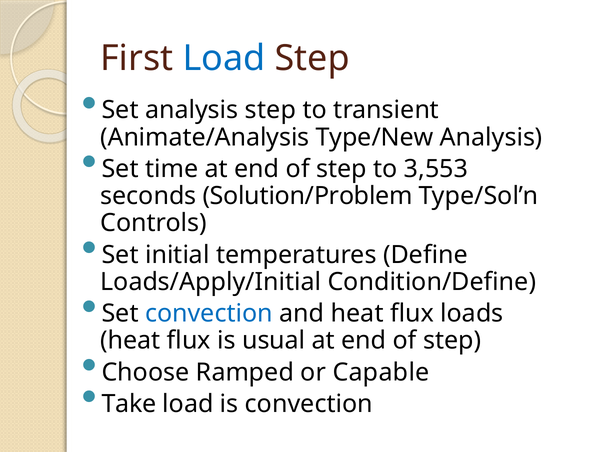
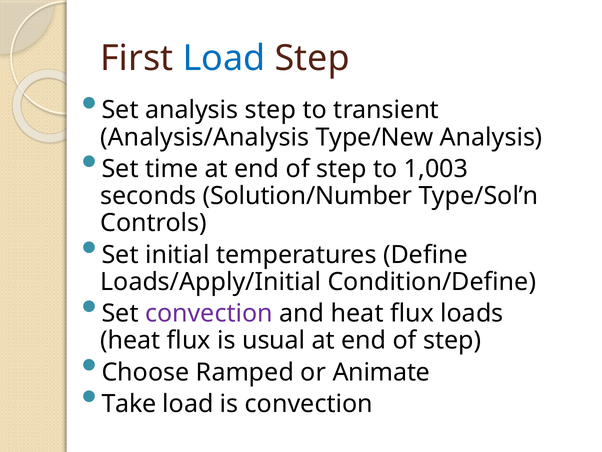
Animate/Analysis: Animate/Analysis -> Analysis/Analysis
3,553: 3,553 -> 1,003
Solution/Problem: Solution/Problem -> Solution/Number
convection at (209, 313) colour: blue -> purple
Capable: Capable -> Animate
